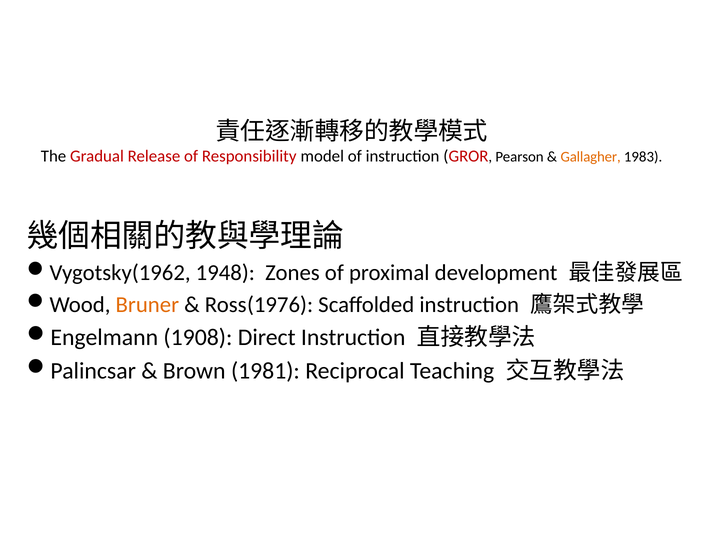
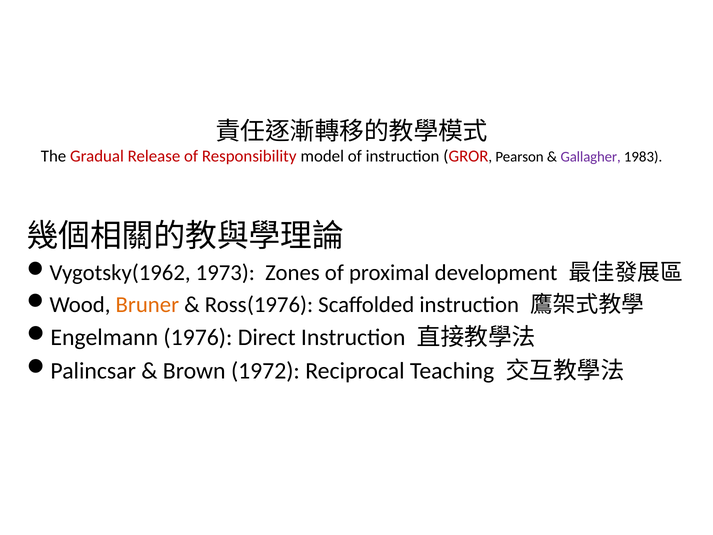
Gallagher colour: orange -> purple
1948: 1948 -> 1973
1908: 1908 -> 1976
1981: 1981 -> 1972
